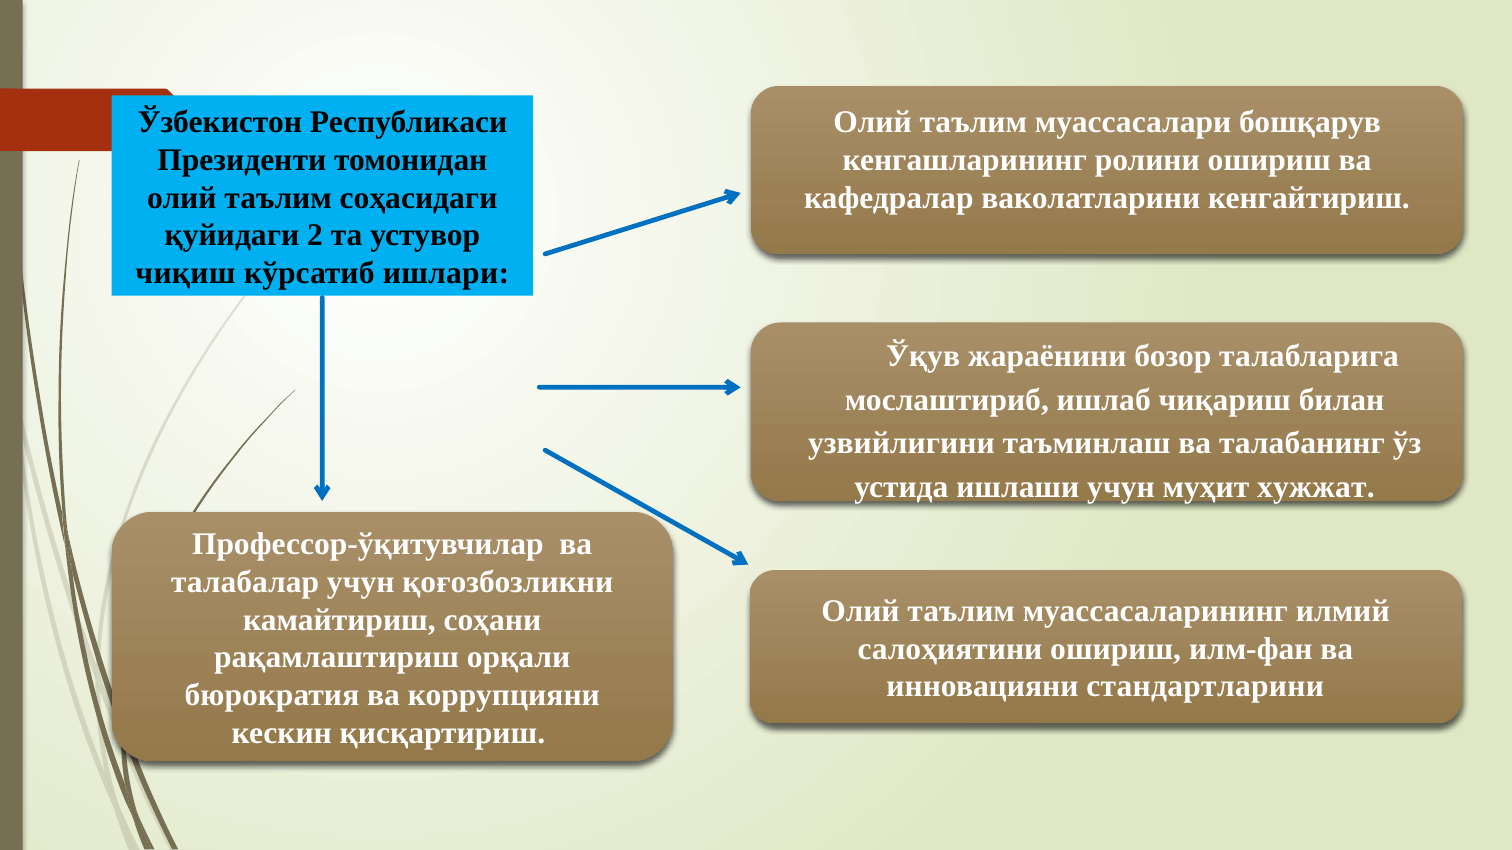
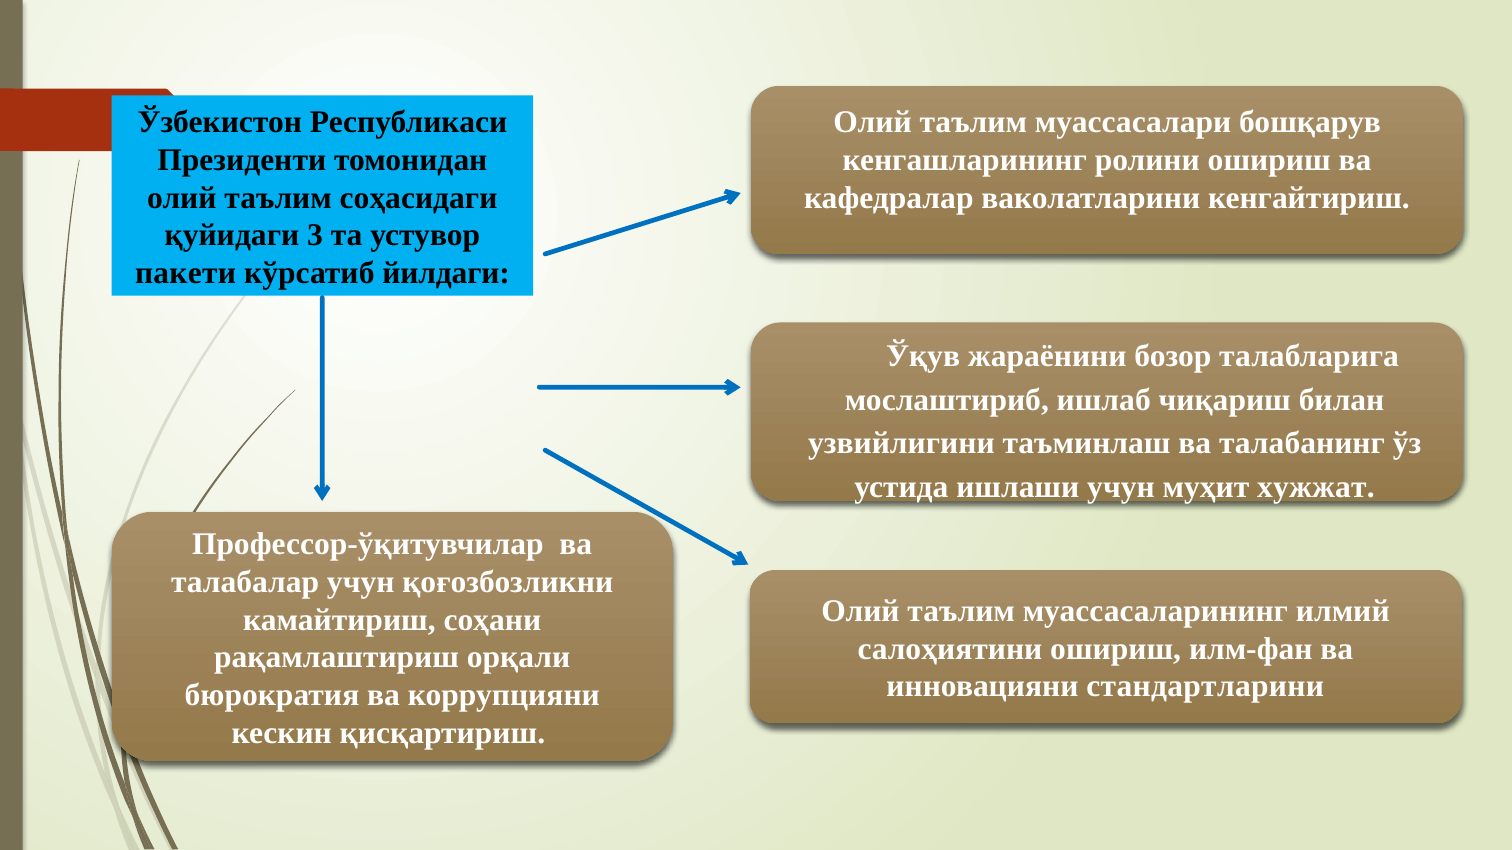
2: 2 -> 3
чиқиш: чиқиш -> пакети
ишлари: ишлари -> йилдаги
